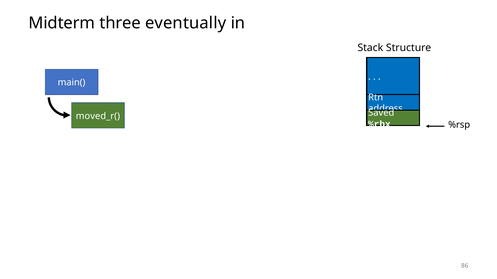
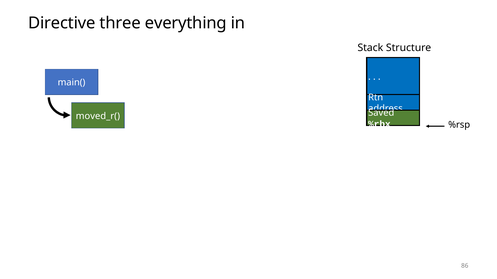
Midterm: Midterm -> Directive
eventually: eventually -> everything
